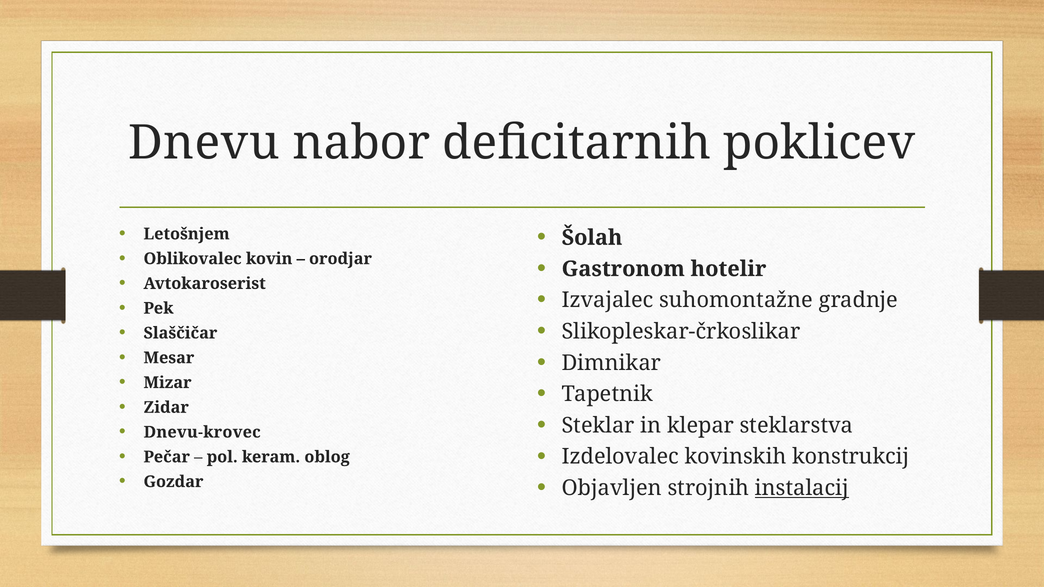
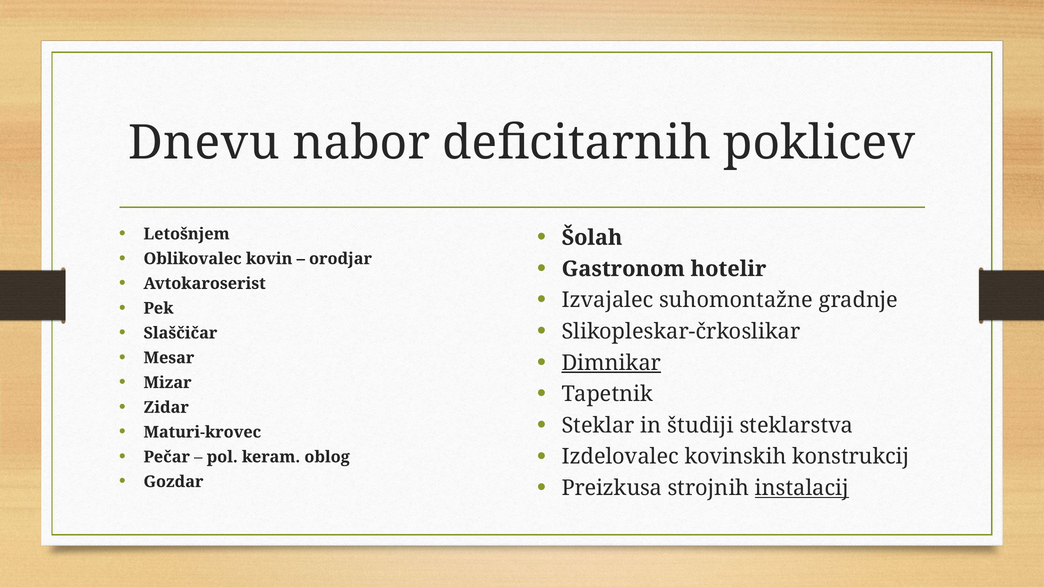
Dimnikar underline: none -> present
klepar: klepar -> študiji
Dnevu-krovec: Dnevu-krovec -> Maturi-krovec
Objavljen: Objavljen -> Preizkusa
